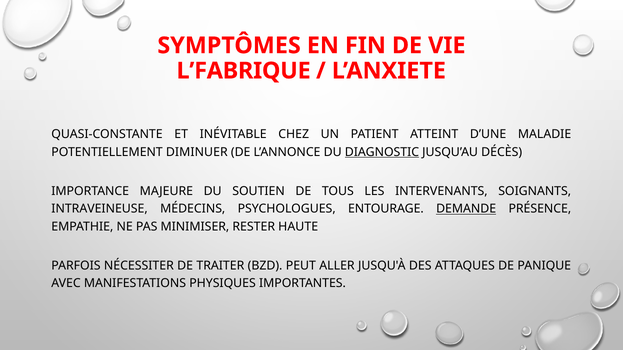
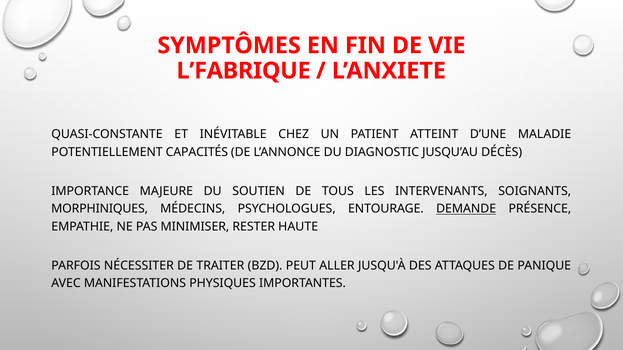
DIMINUER: DIMINUER -> CAPACITÉS
DIAGNOSTIC underline: present -> none
INTRAVEINEUSE: INTRAVEINEUSE -> MORPHINIQUES
